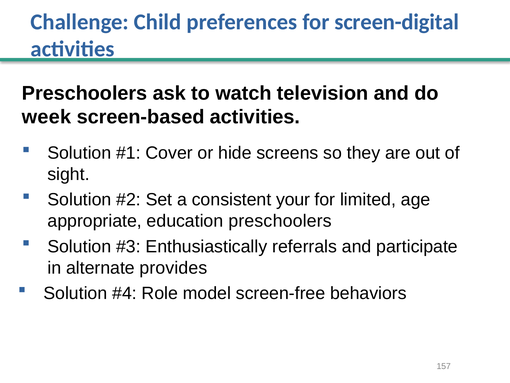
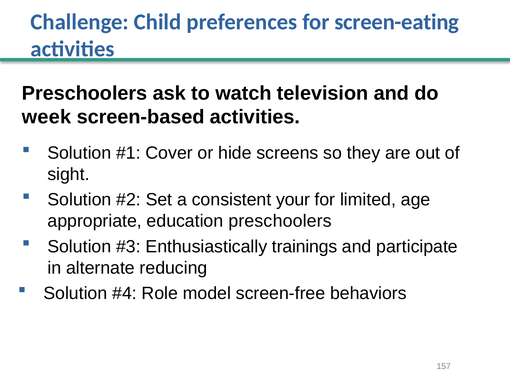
screen-digital: screen-digital -> screen-eating
referrals: referrals -> trainings
provides: provides -> reducing
